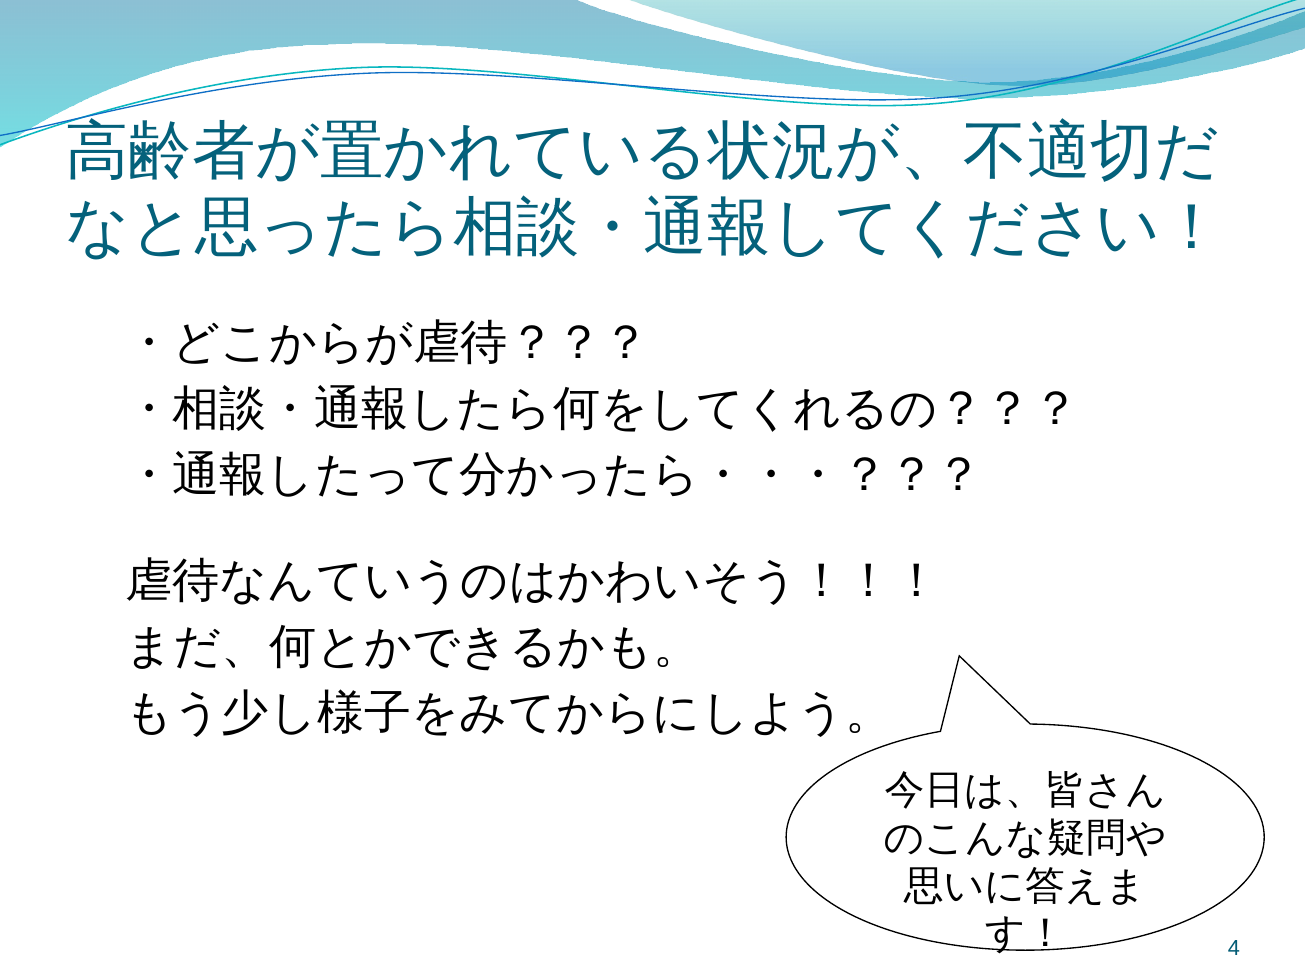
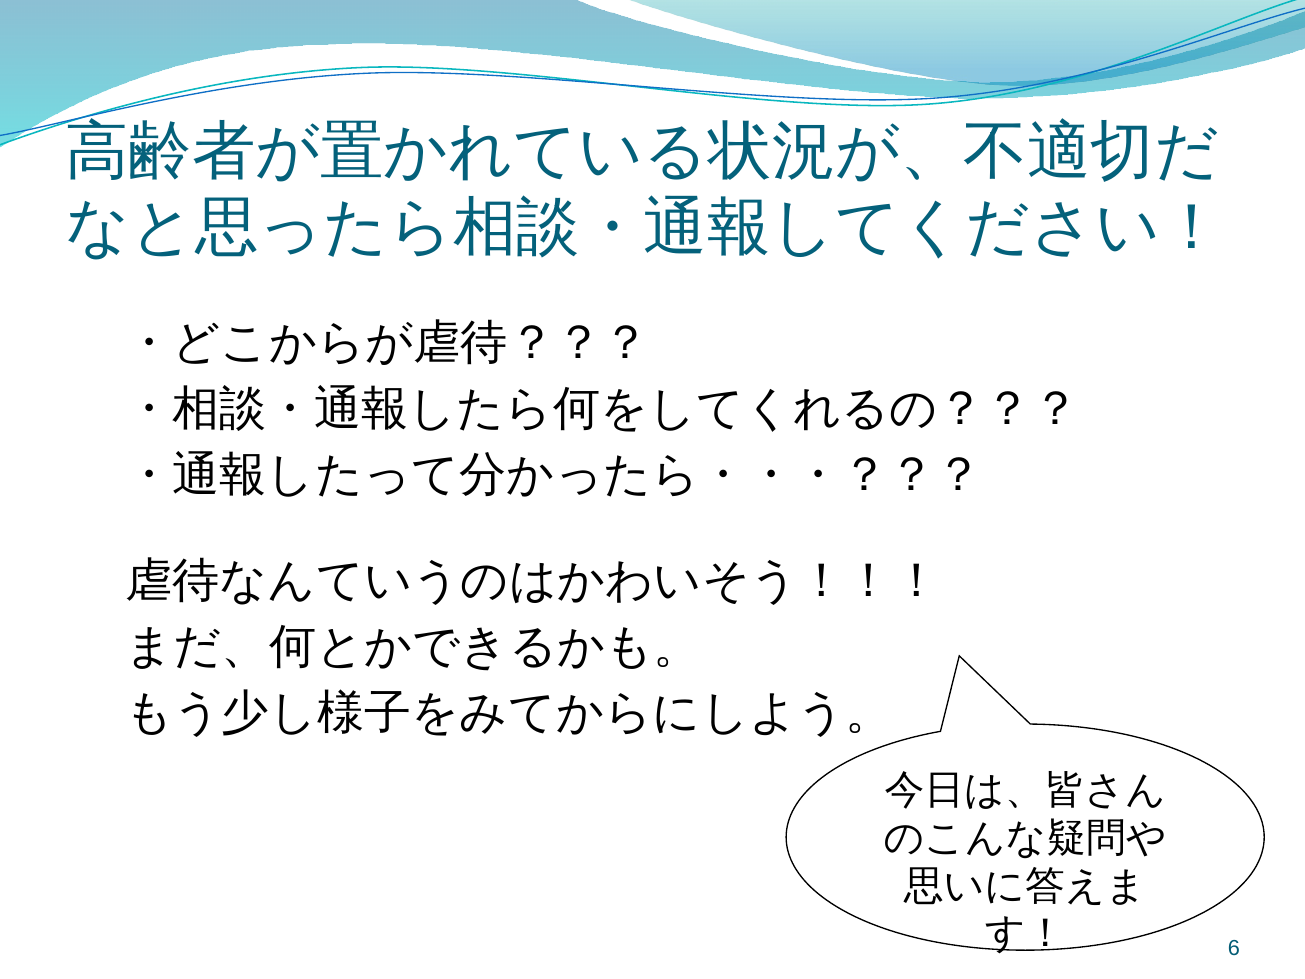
4: 4 -> 6
